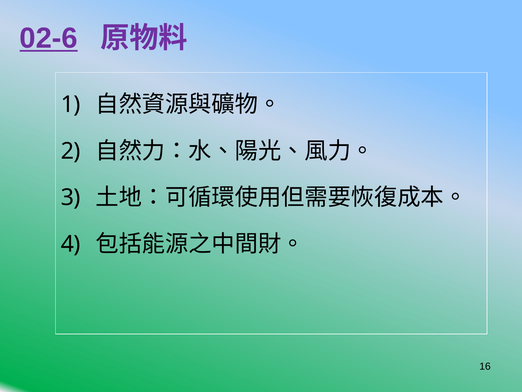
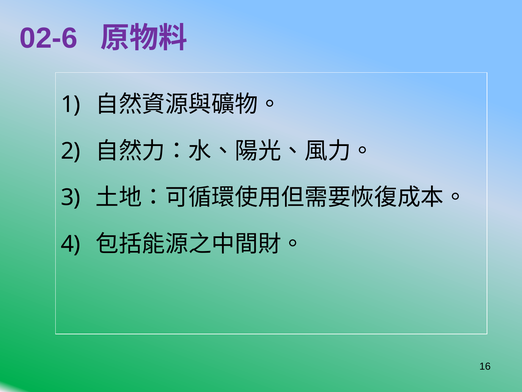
02-6 underline: present -> none
